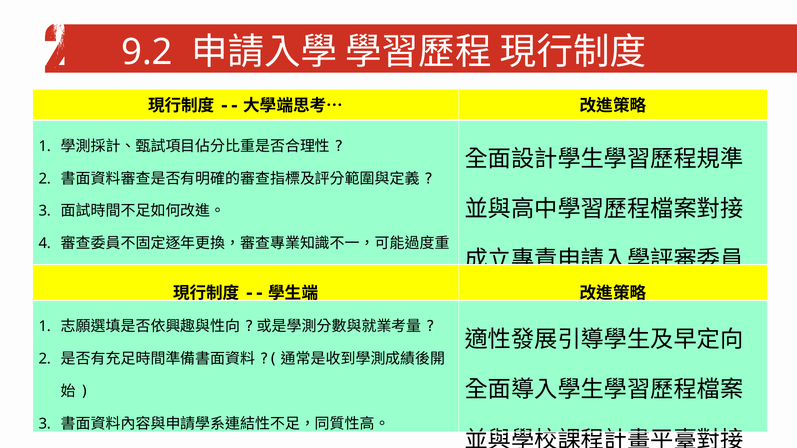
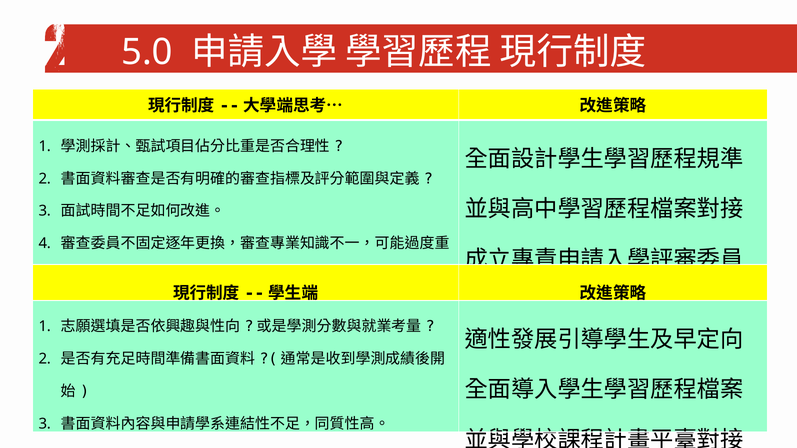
9.2: 9.2 -> 5.0
